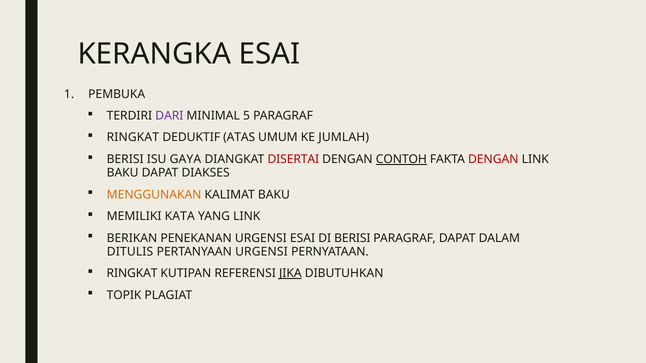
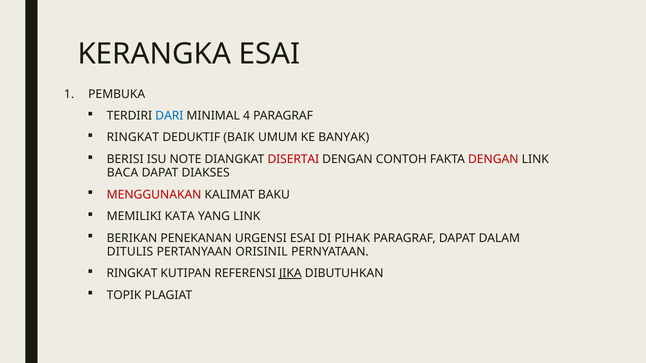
DARI colour: purple -> blue
5: 5 -> 4
ATAS: ATAS -> BAIK
JUMLAH: JUMLAH -> BANYAK
GAYA: GAYA -> NOTE
CONTOH underline: present -> none
BAKU at (123, 173): BAKU -> BACA
MENGGUNAKAN colour: orange -> red
DI BERISI: BERISI -> PIHAK
PERTANYAAN URGENSI: URGENSI -> ORISINIL
